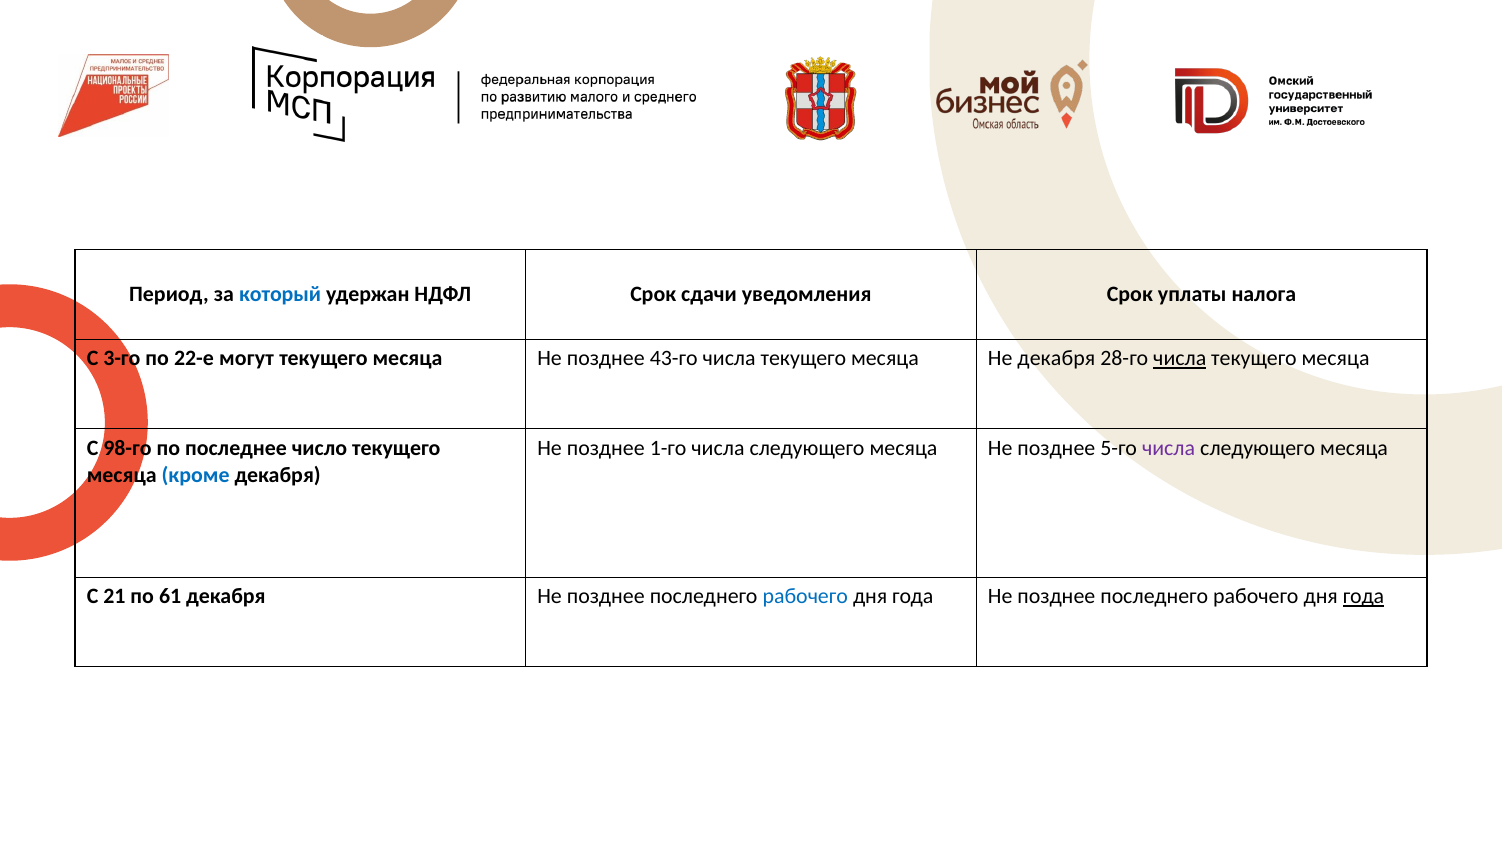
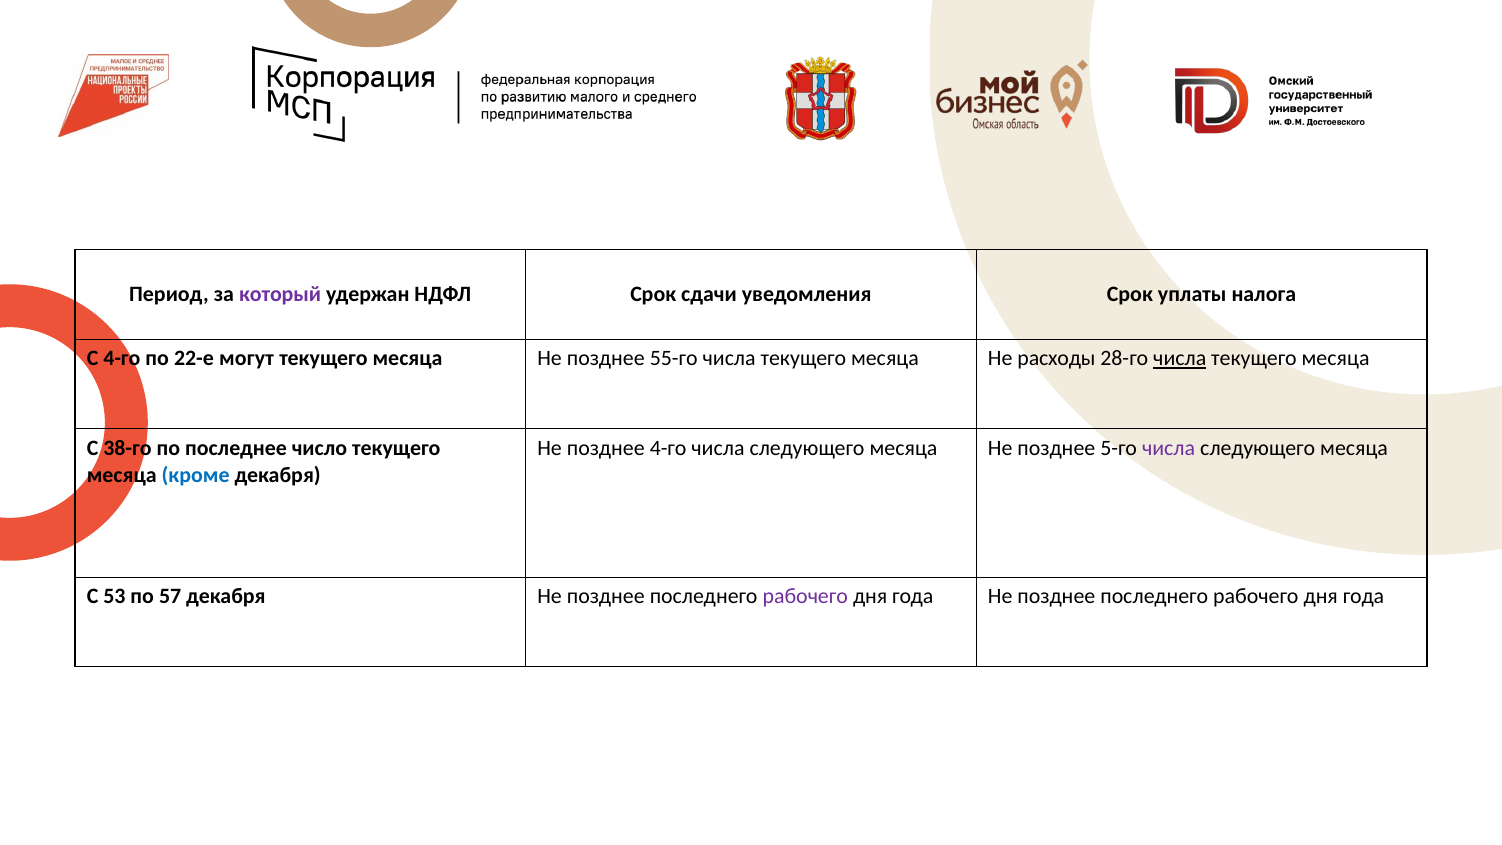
который colour: blue -> purple
С 3-го: 3-го -> 4-го
43-го: 43-го -> 55-го
Не декабря: декабря -> расходы
98-го: 98-го -> 38-го
позднее 1-го: 1-го -> 4-го
21: 21 -> 53
61: 61 -> 57
рабочего at (805, 597) colour: blue -> purple
года at (1363, 597) underline: present -> none
